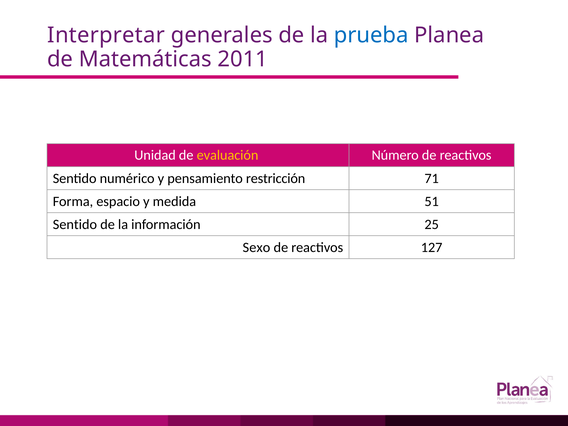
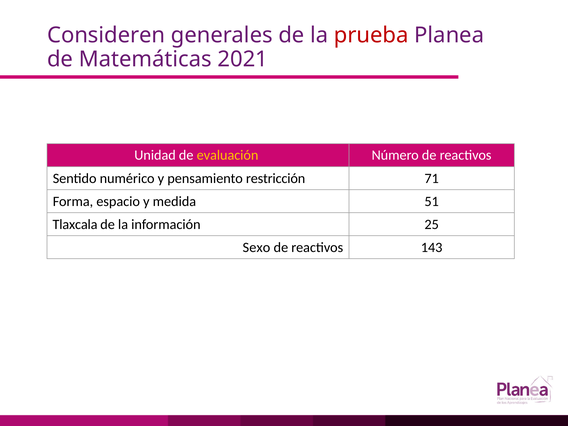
Interpretar: Interpretar -> Consideren
prueba colour: blue -> red
2011: 2011 -> 2021
Sentido at (75, 224): Sentido -> Tlaxcala
127: 127 -> 143
